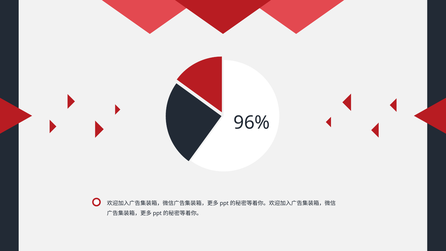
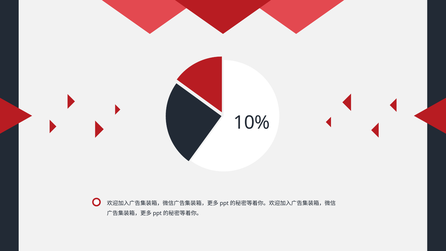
96%: 96% -> 10%
